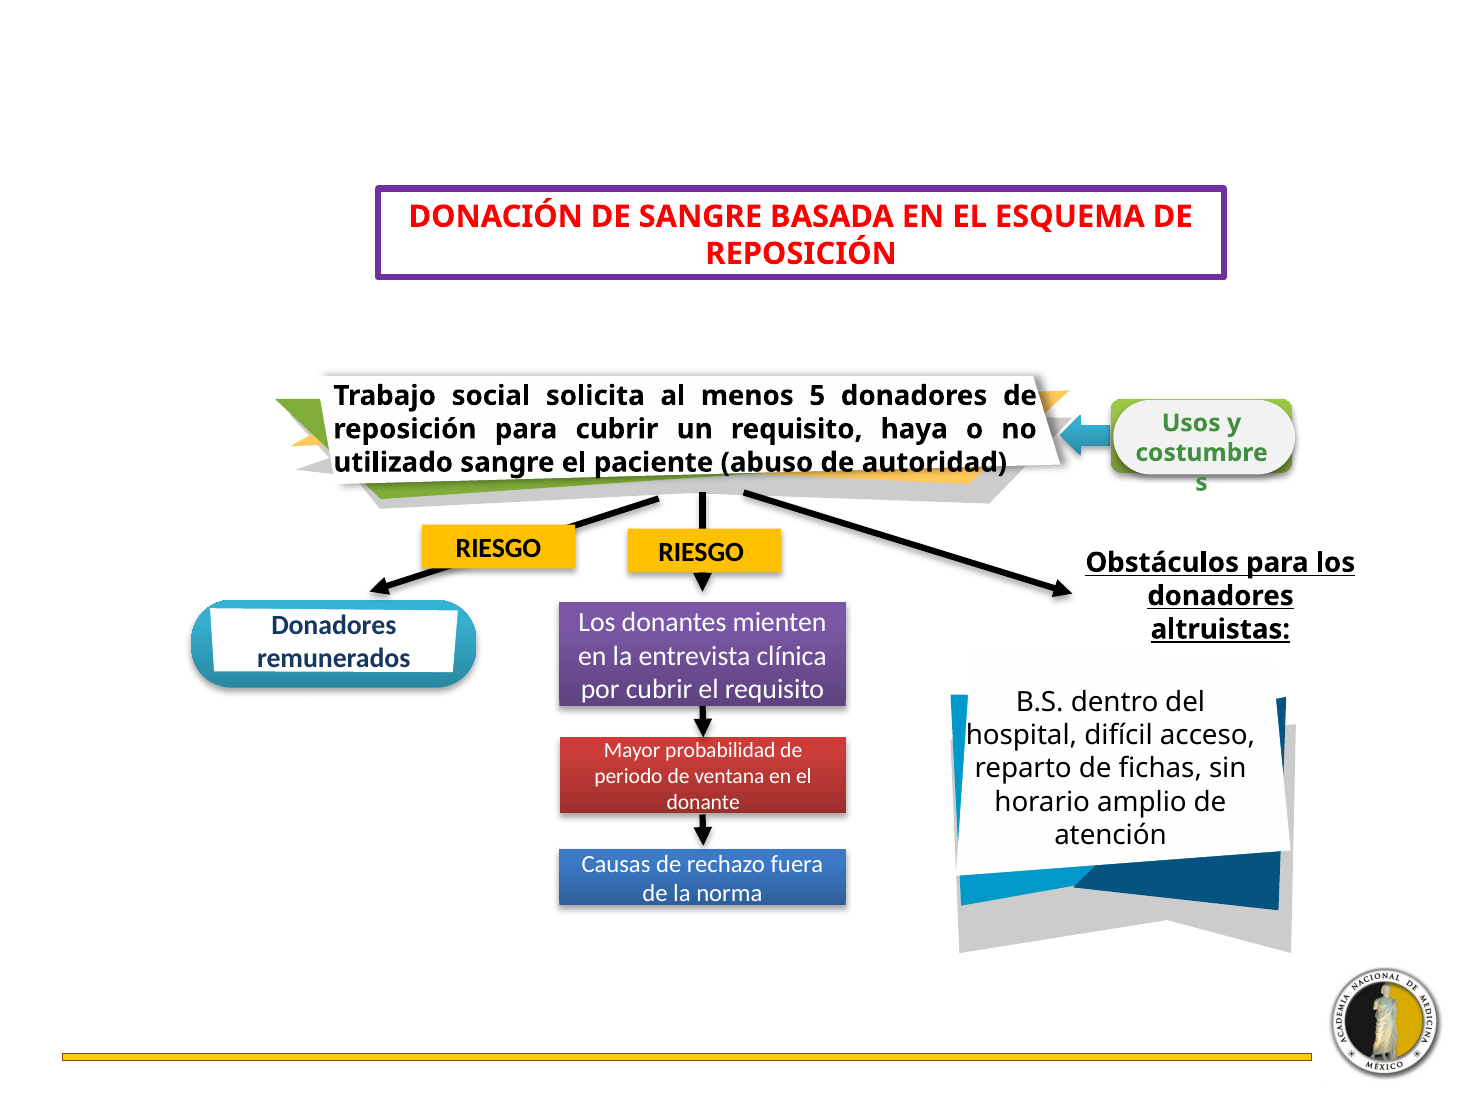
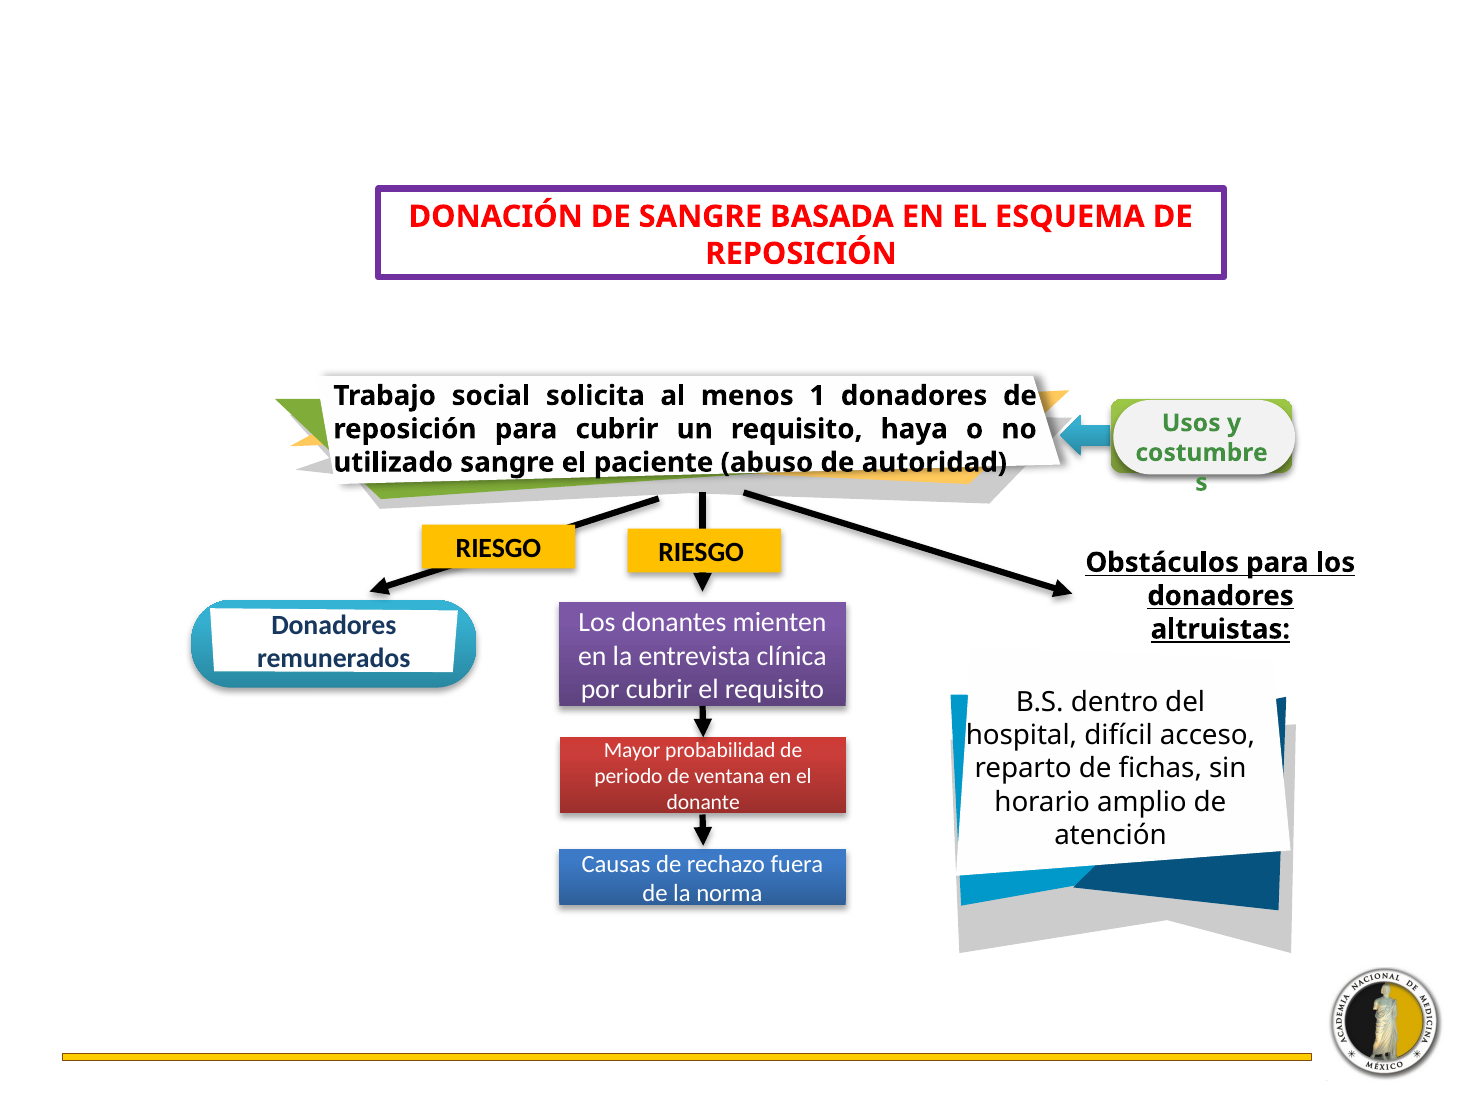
5: 5 -> 1
